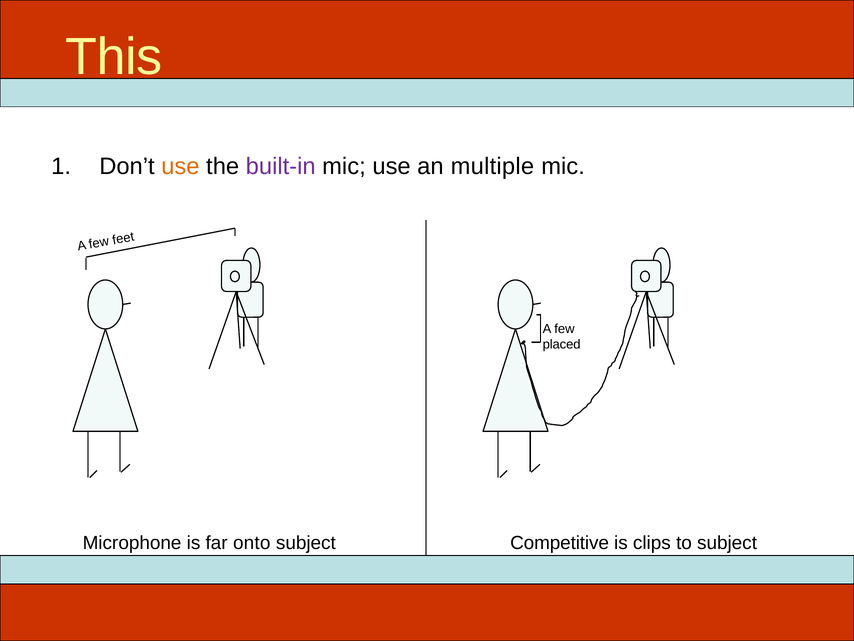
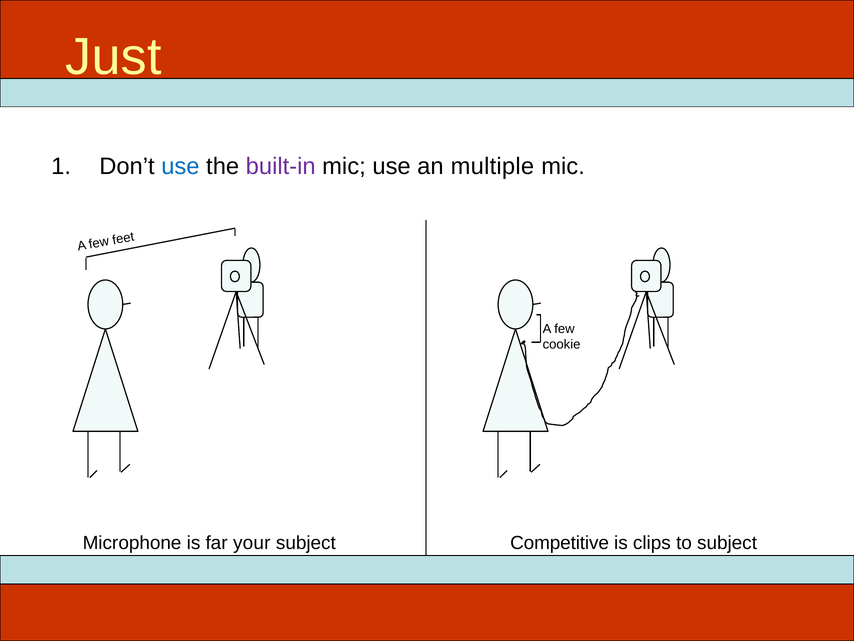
This: This -> Just
use at (180, 166) colour: orange -> blue
placed: placed -> cookie
onto: onto -> your
